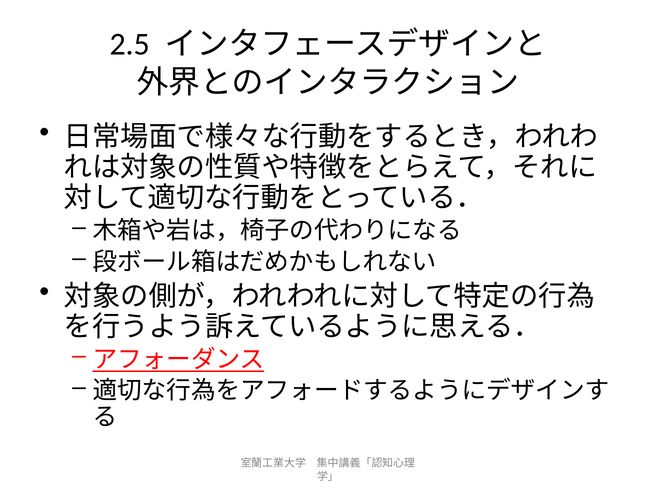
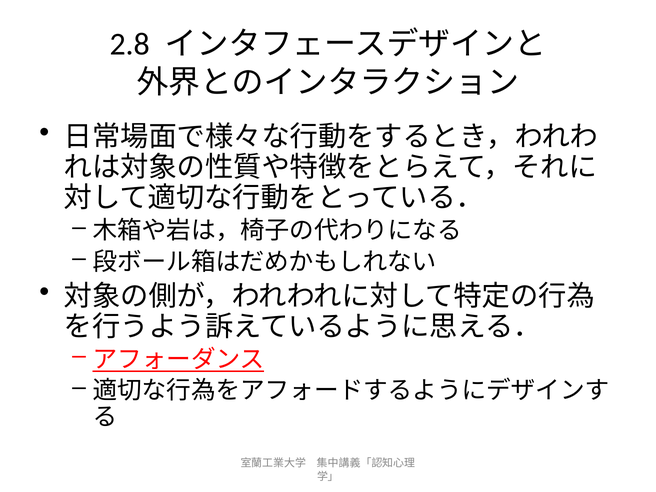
2.5: 2.5 -> 2.8
